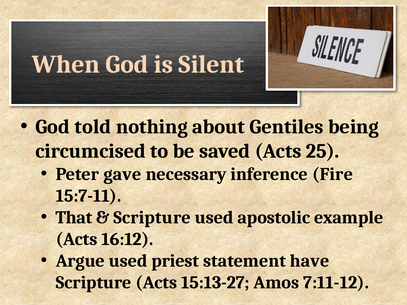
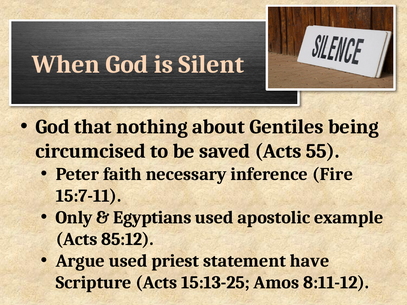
told: told -> that
25: 25 -> 55
gave: gave -> faith
That: That -> Only
Scripture at (152, 218): Scripture -> Egyptians
16:12: 16:12 -> 85:12
15:13-27: 15:13-27 -> 15:13-25
7:11-12: 7:11-12 -> 8:11-12
